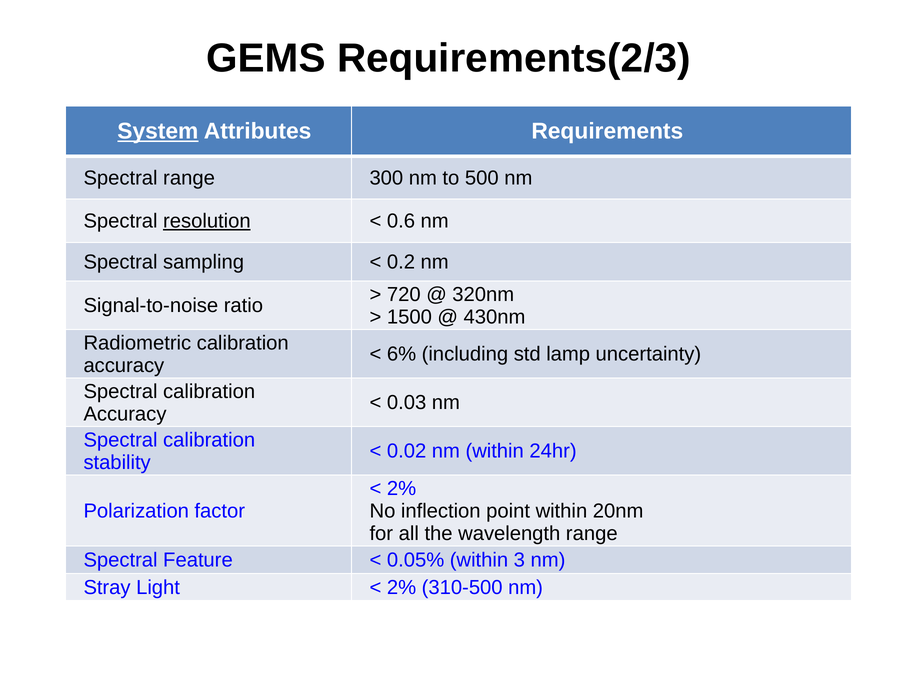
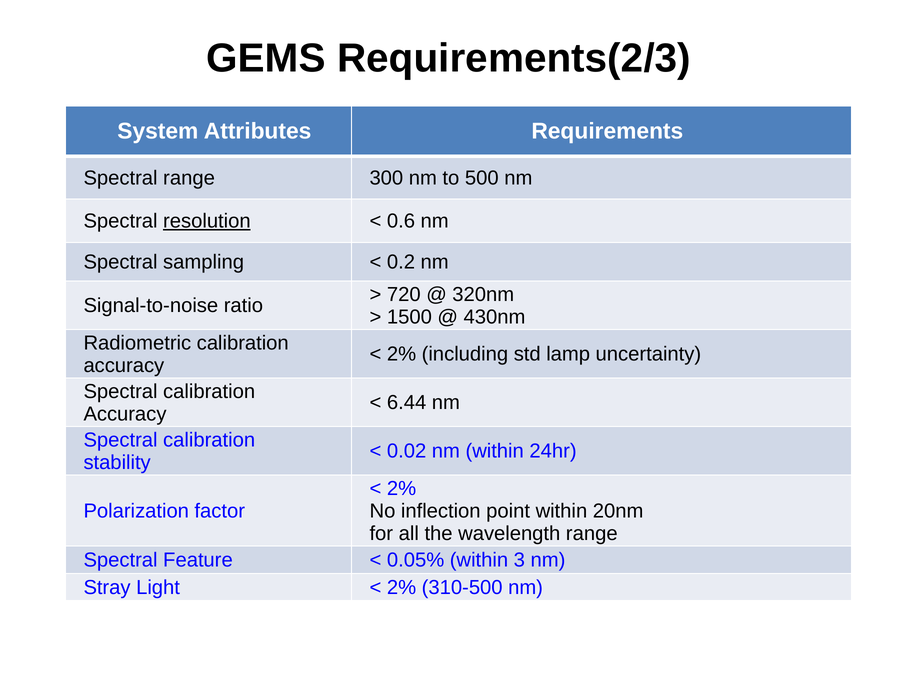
System underline: present -> none
6% at (402, 354): 6% -> 2%
0.03: 0.03 -> 6.44
